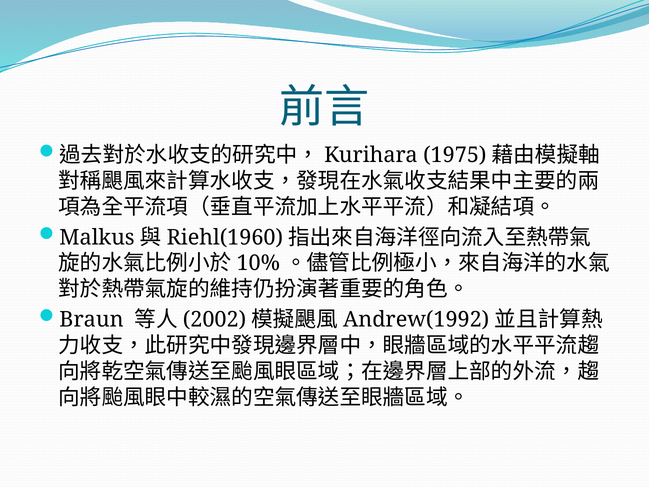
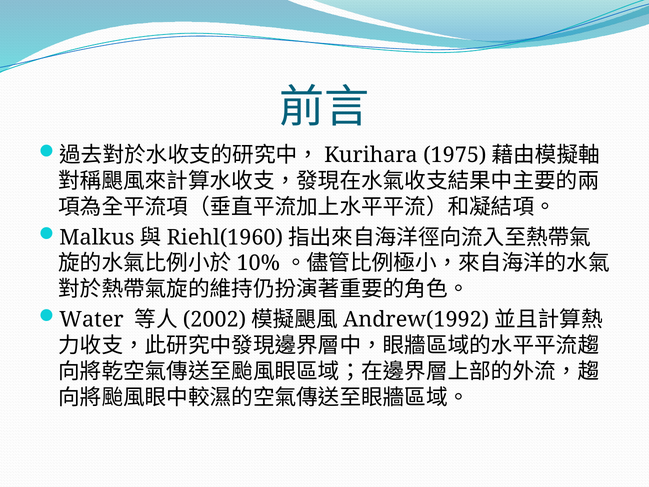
Braun: Braun -> Water
